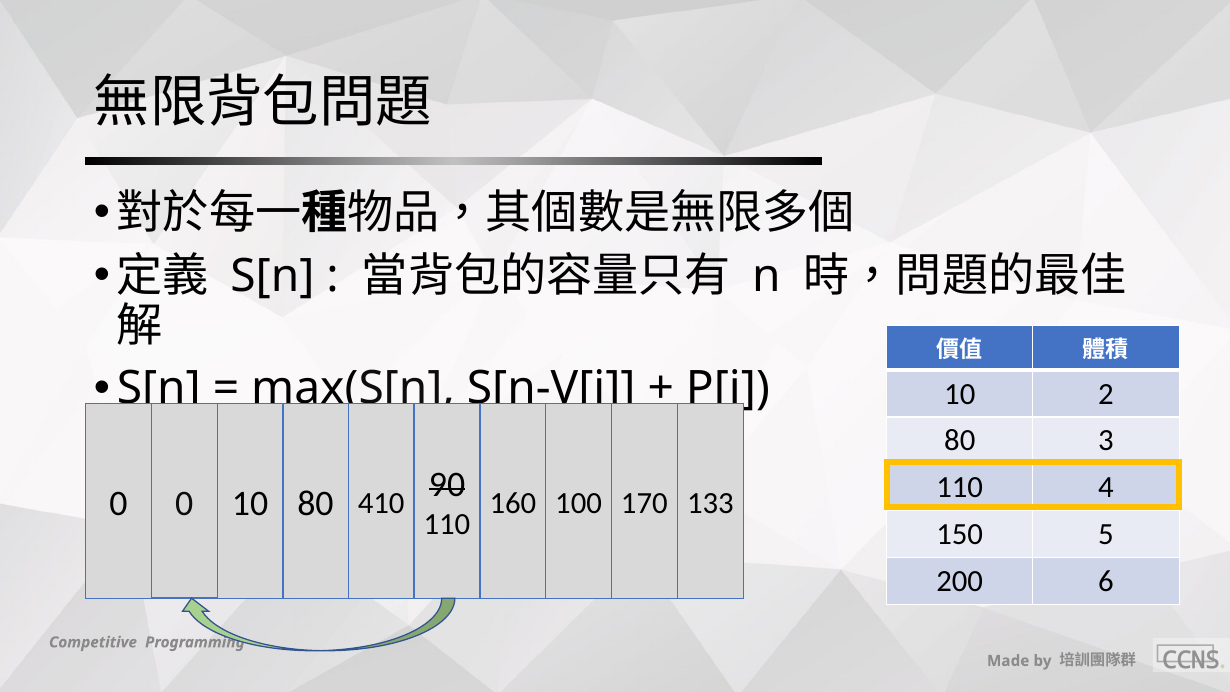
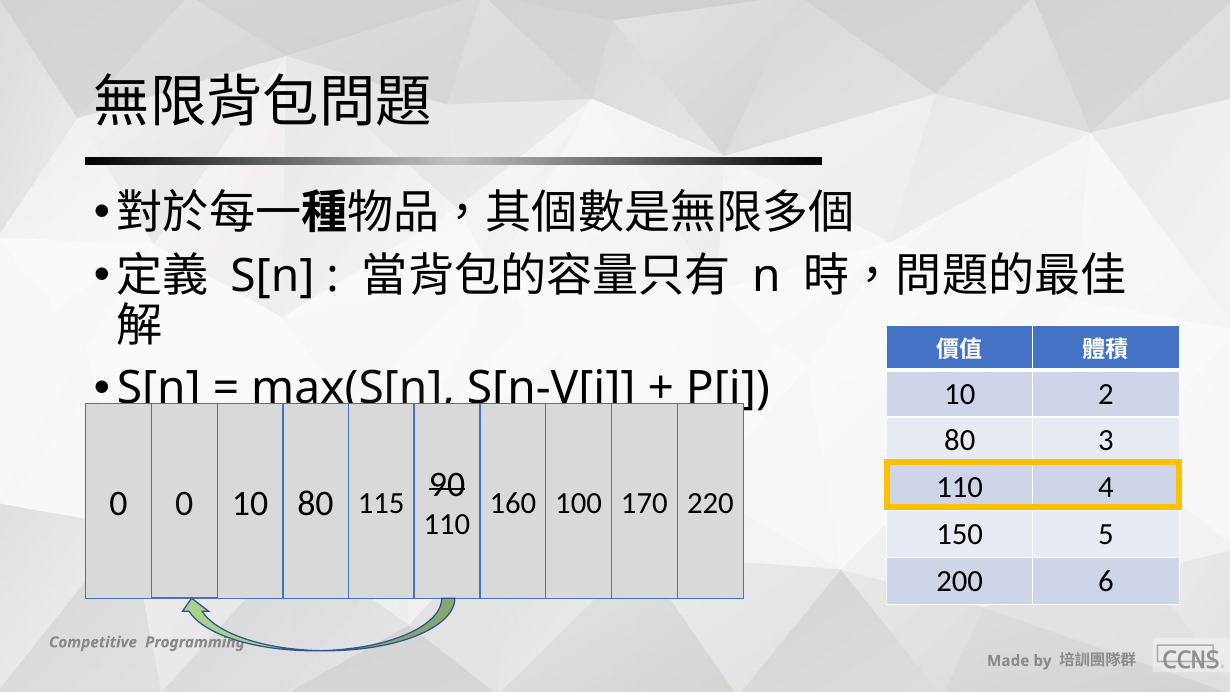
410: 410 -> 115
133: 133 -> 220
